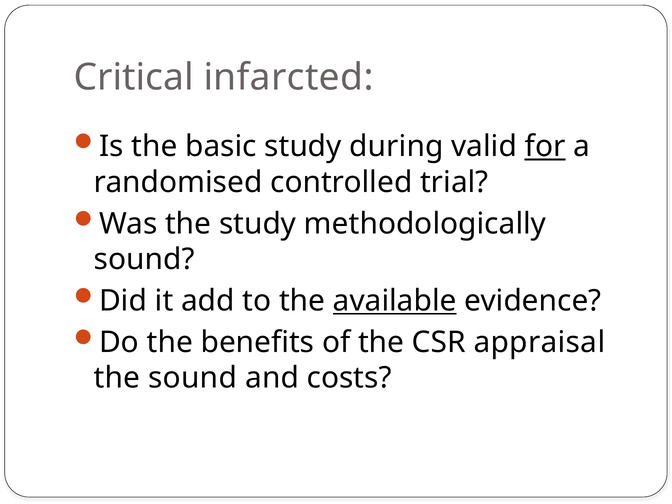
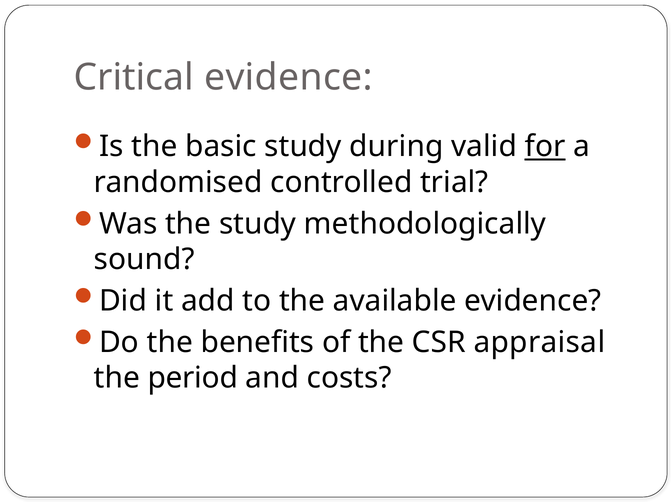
Critical infarcted: infarcted -> evidence
available underline: present -> none
the sound: sound -> period
